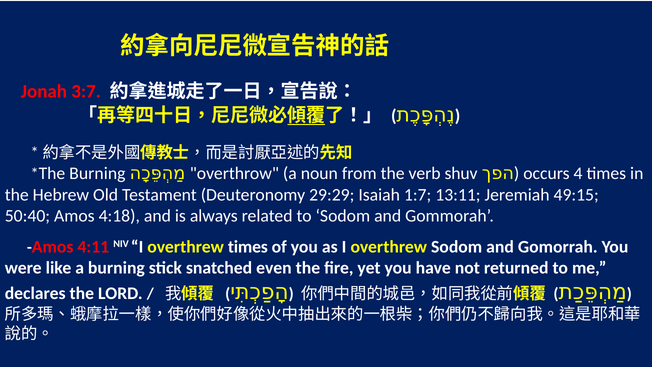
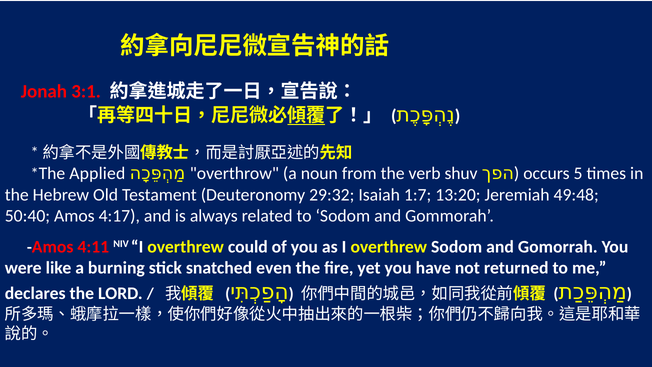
3:7: 3:7 -> 3:1
4: 4 -> 5
Burning at (97, 173): Burning -> Applied
29:29: 29:29 -> 29:32
13:11: 13:11 -> 13:20
49:15: 49:15 -> 49:48
4:18: 4:18 -> 4:17
overthrew times: times -> could
